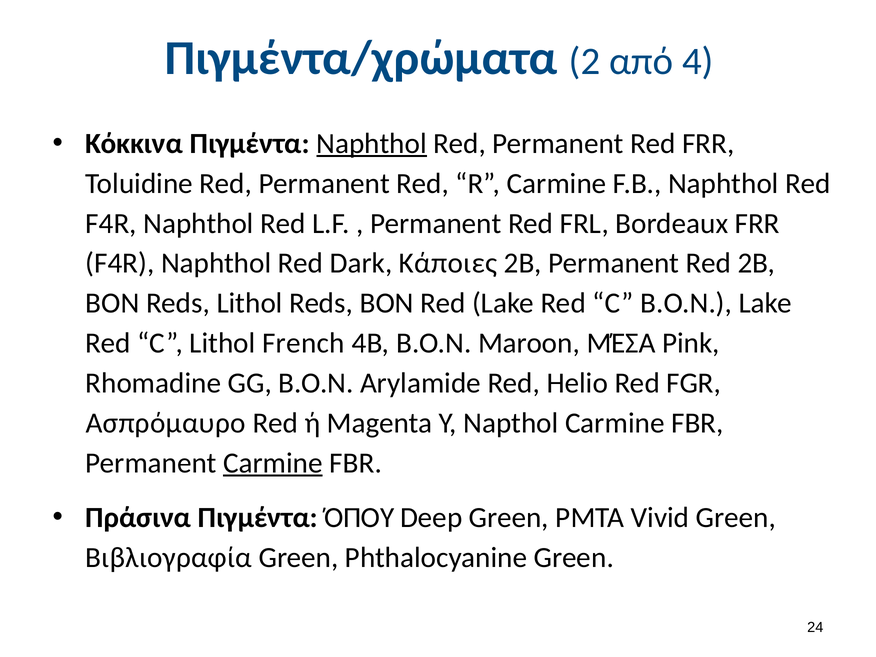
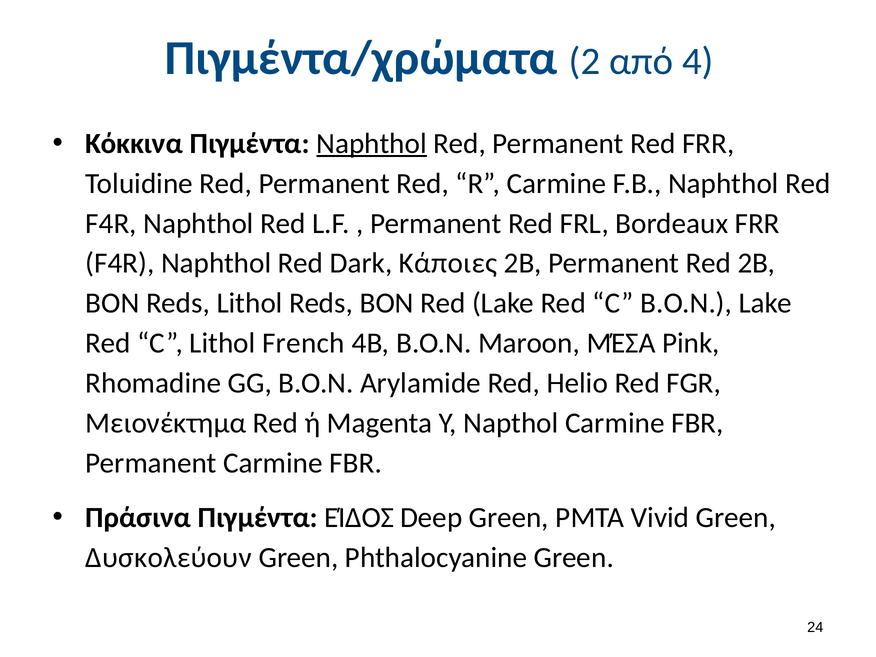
Ασπρόμαυρο: Ασπρόμαυρο -> Μειονέκτημα
Carmine at (273, 463) underline: present -> none
ΌΠΟΥ: ΌΠΟΥ -> ΕΊΔΟΣ
Βιβλιογραφία: Βιβλιογραφία -> Δυσκολεύουν
